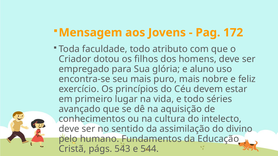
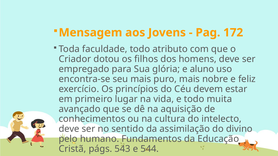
séries: séries -> muita
